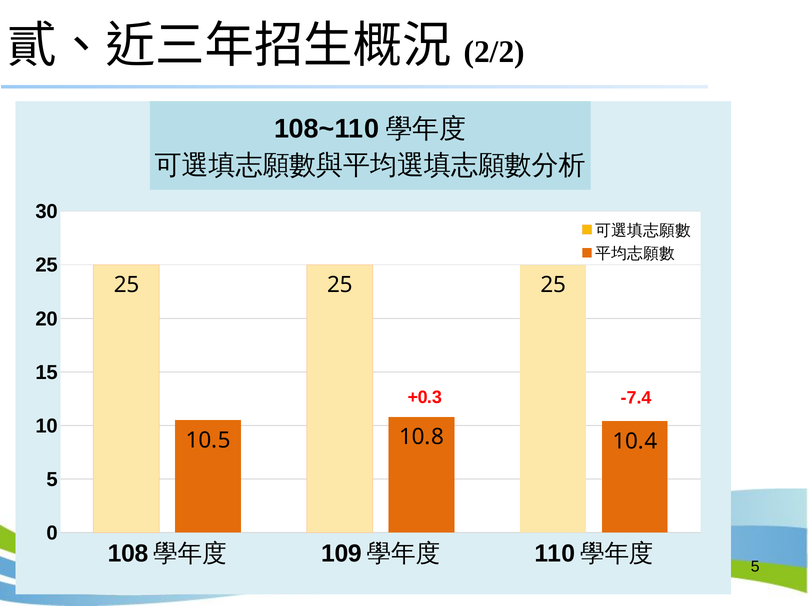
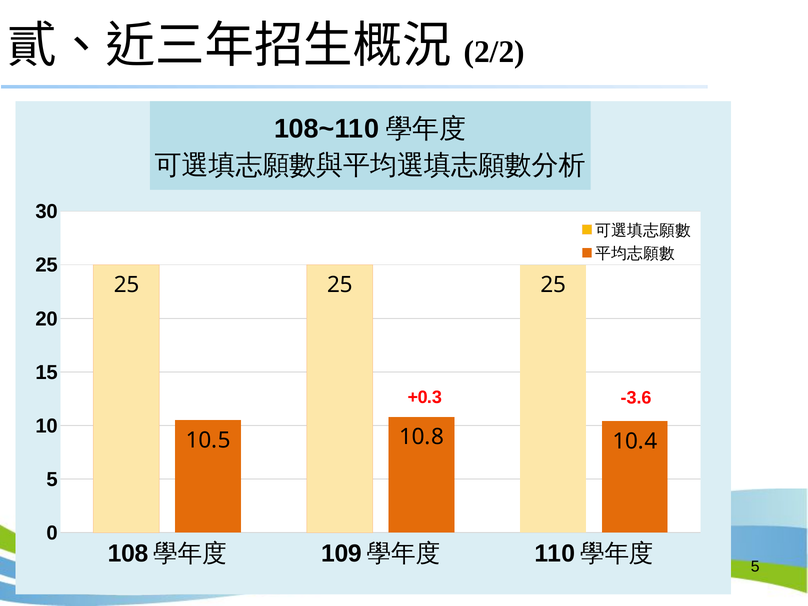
-7.4: -7.4 -> -3.6
